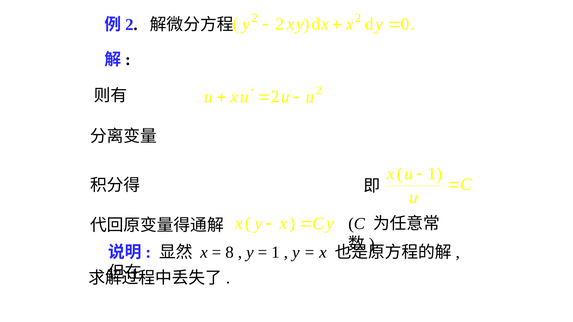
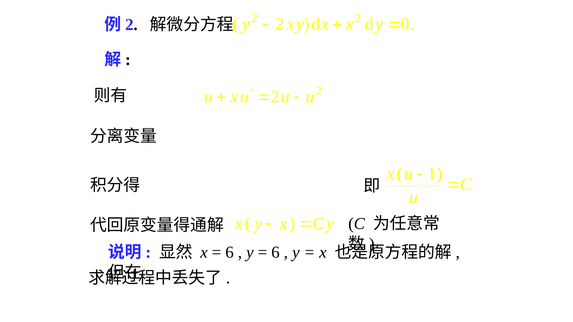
8 at (230, 253): 8 -> 6
1 at (275, 253): 1 -> 6
